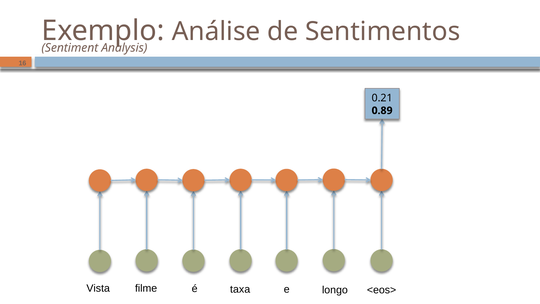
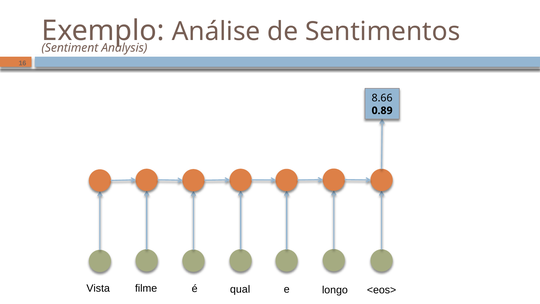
0.21: 0.21 -> 8.66
taxa: taxa -> qual
